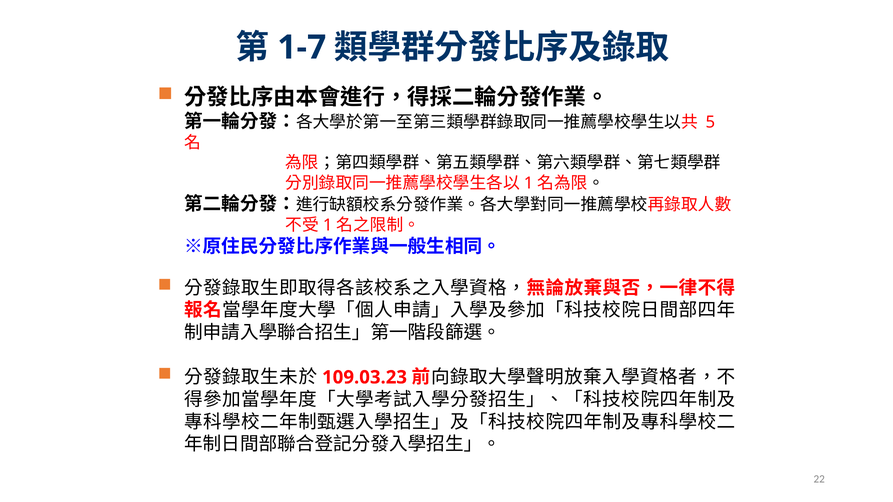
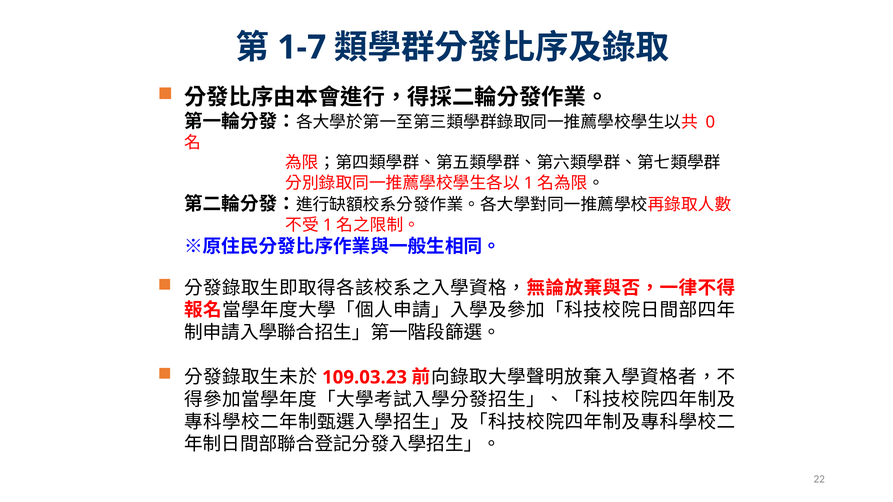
5: 5 -> 0
